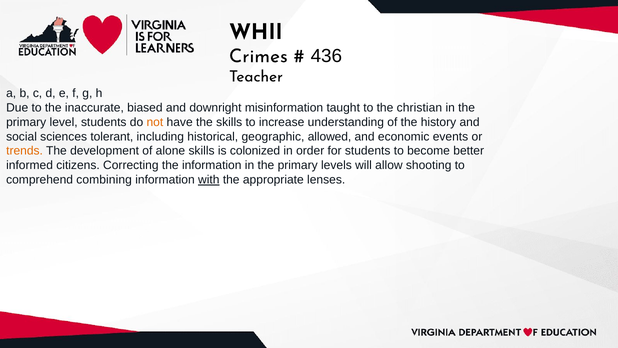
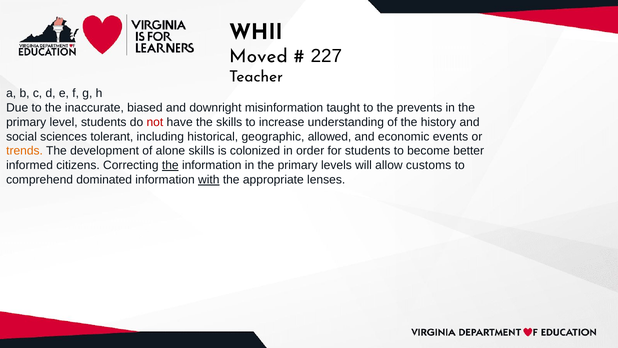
Crimes: Crimes -> Moved
436: 436 -> 227
christian: christian -> prevents
not colour: orange -> red
the at (170, 165) underline: none -> present
shooting: shooting -> customs
combining: combining -> dominated
